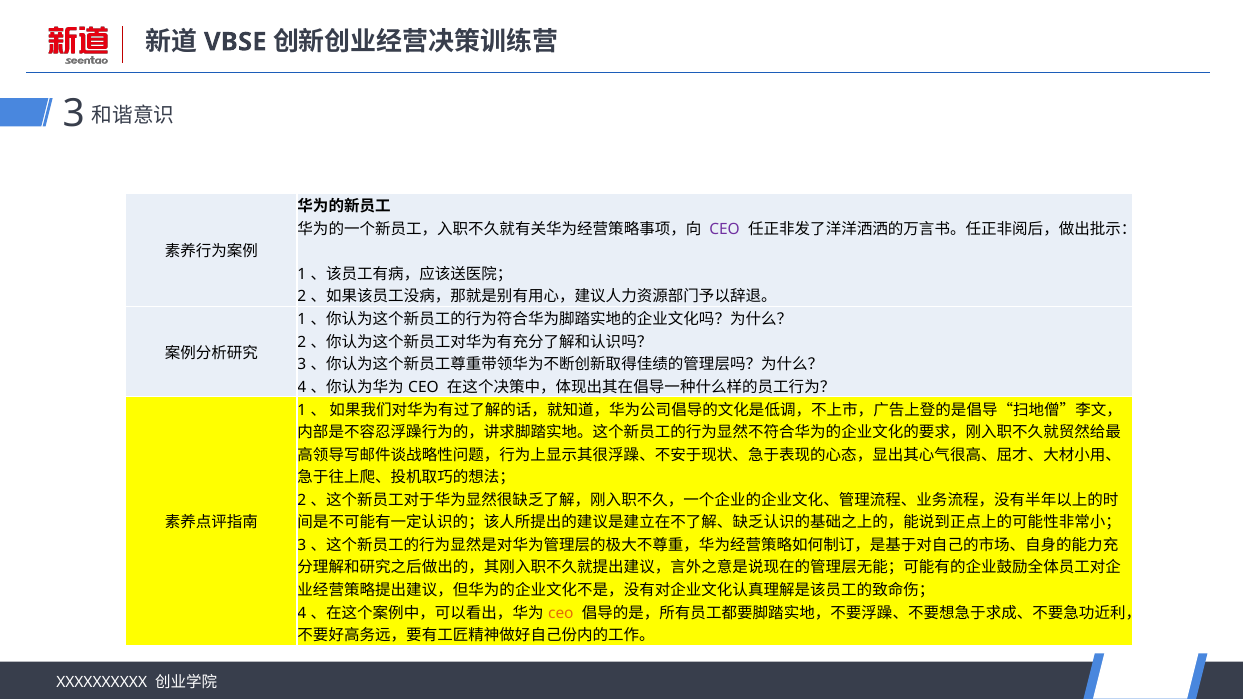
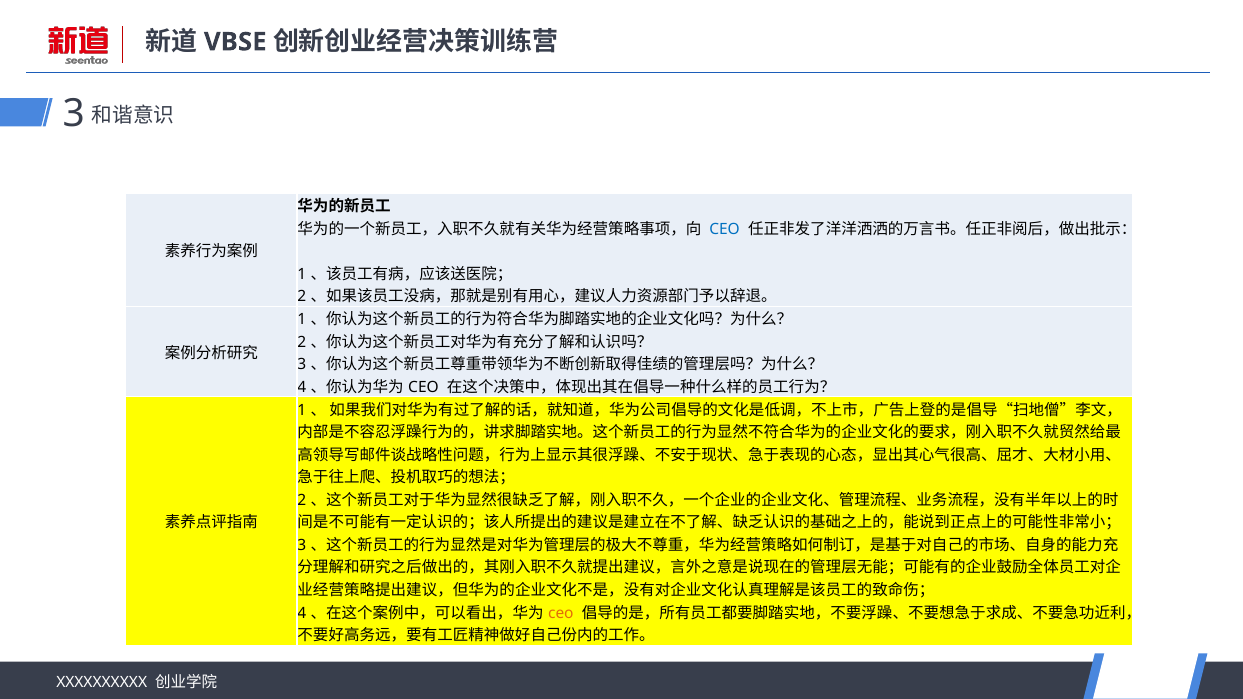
CEO at (725, 229) colour: purple -> blue
